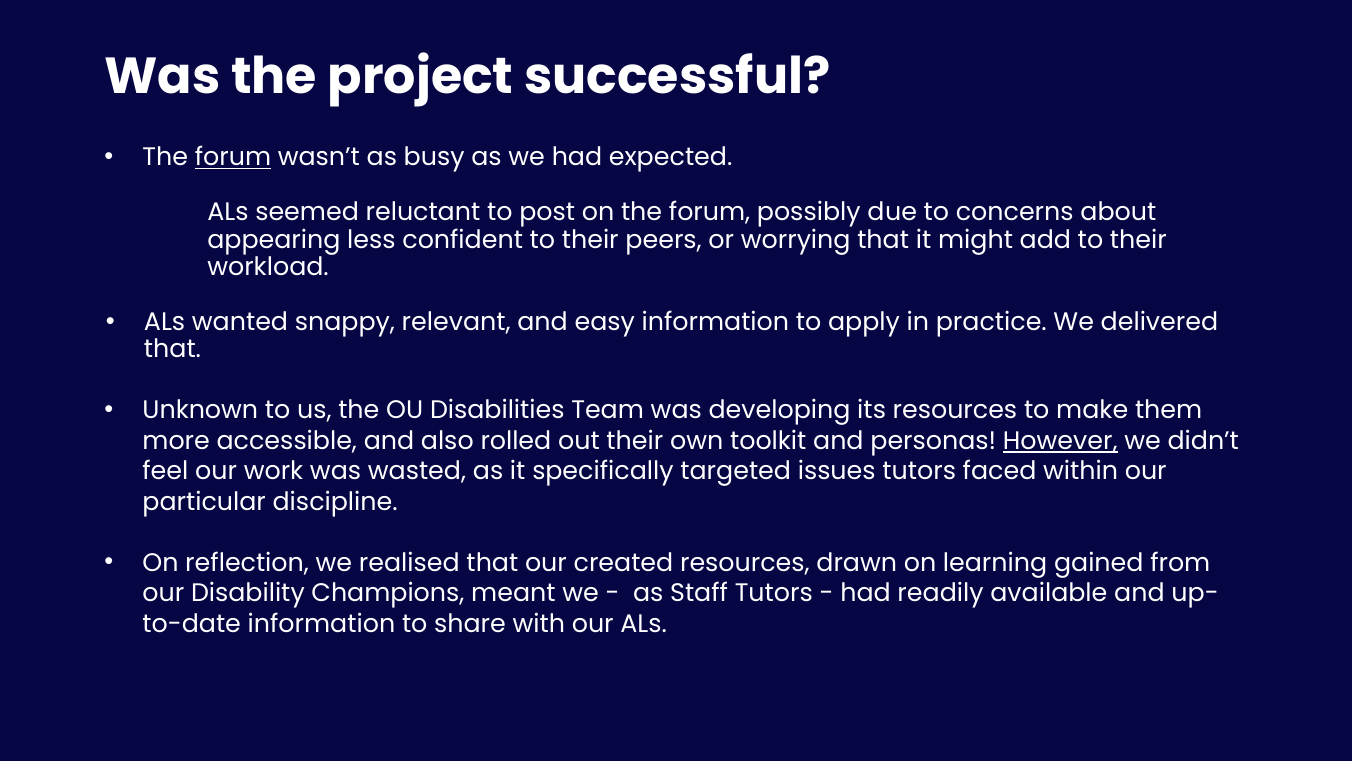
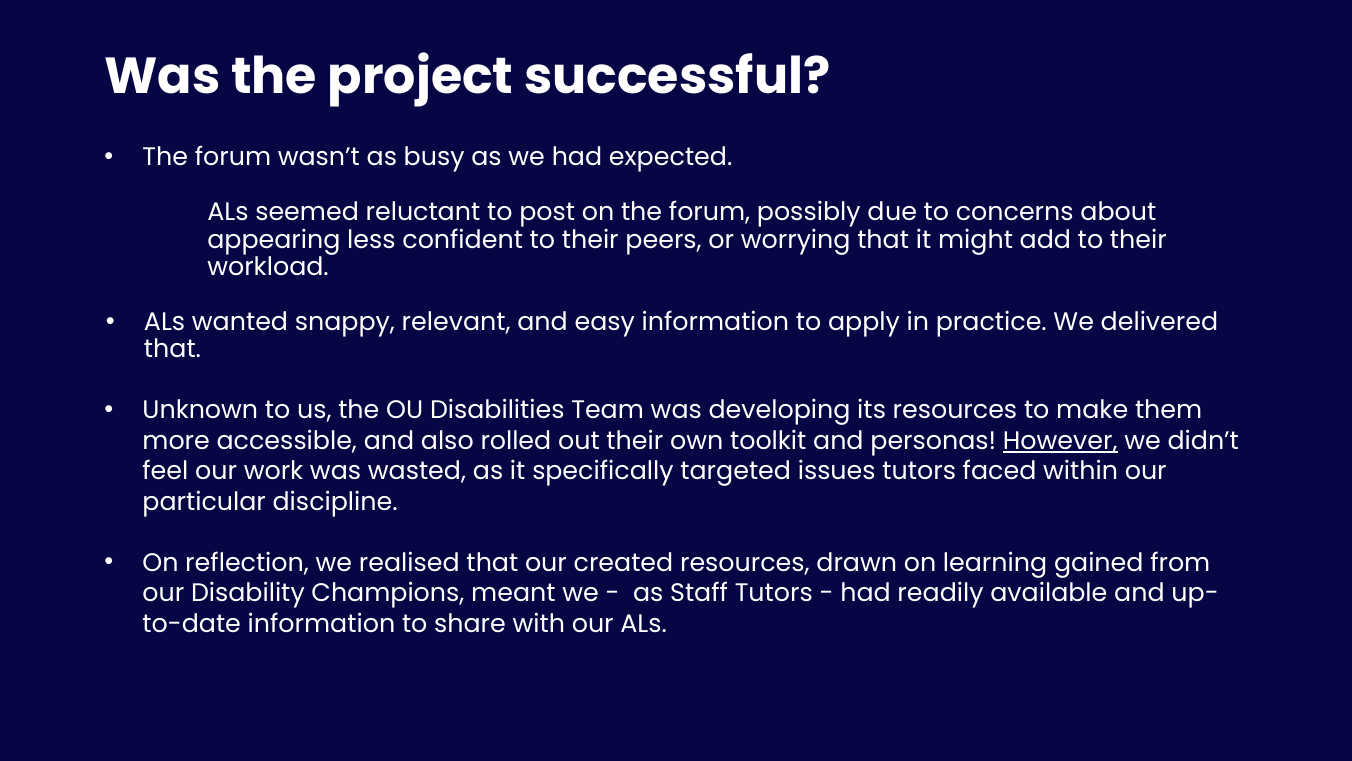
forum at (233, 157) underline: present -> none
